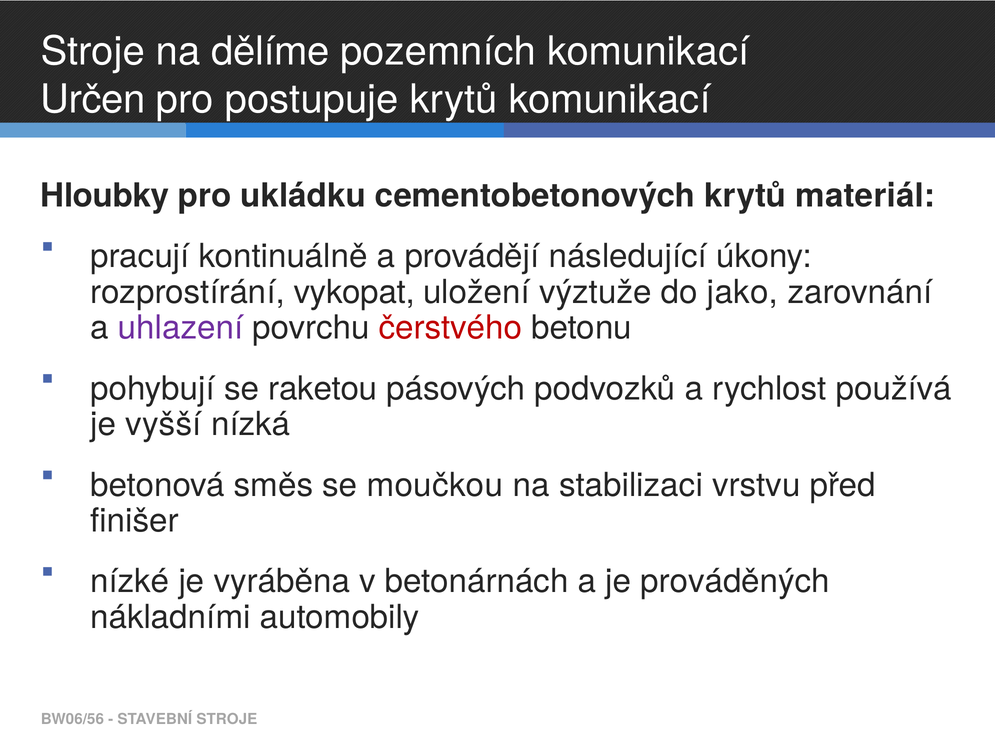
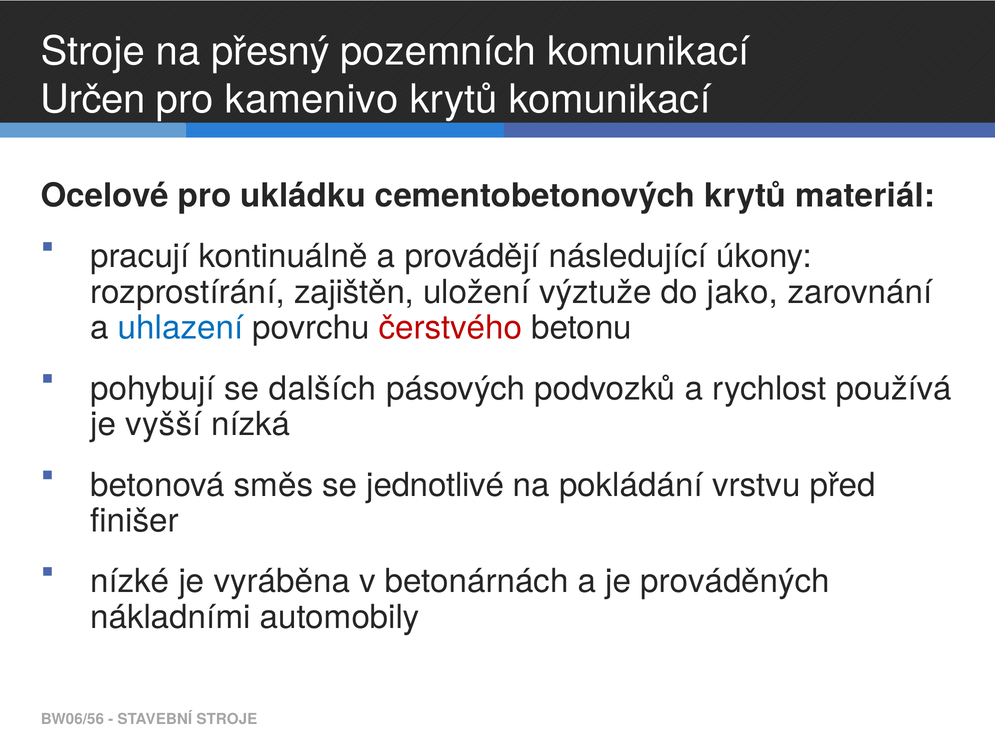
dělíme: dělíme -> přesný
postupuje: postupuje -> kamenivo
Hloubky: Hloubky -> Ocelové
vykopat: vykopat -> zajištěn
uhlazení colour: purple -> blue
raketou: raketou -> dalších
moučkou: moučkou -> jednotlivé
stabilizaci: stabilizaci -> pokládání
